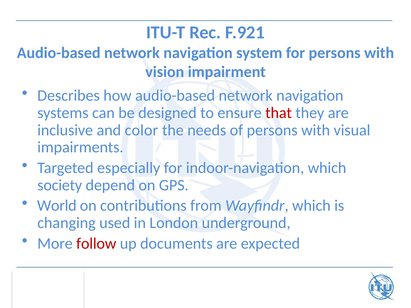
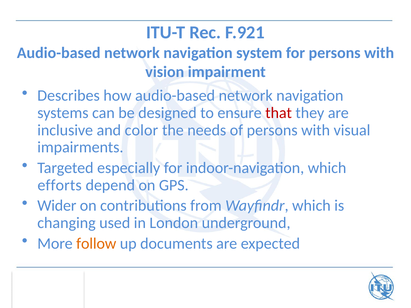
society: society -> efforts
World: World -> Wider
follow colour: red -> orange
